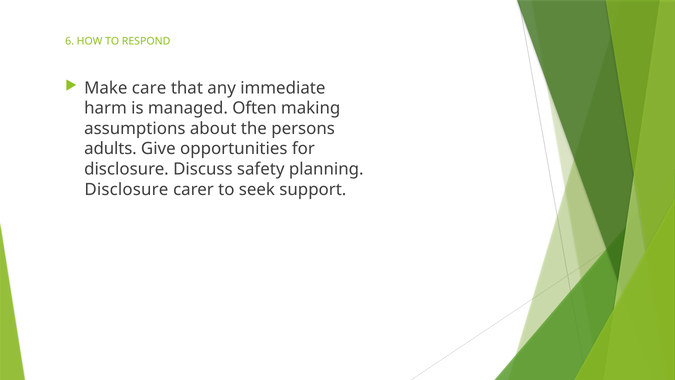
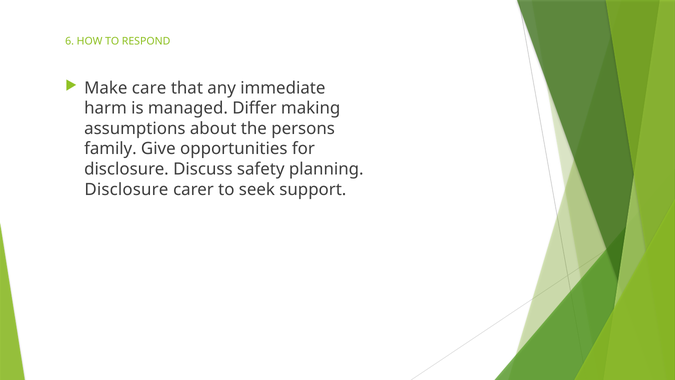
Often: Often -> Differ
adults: adults -> family
